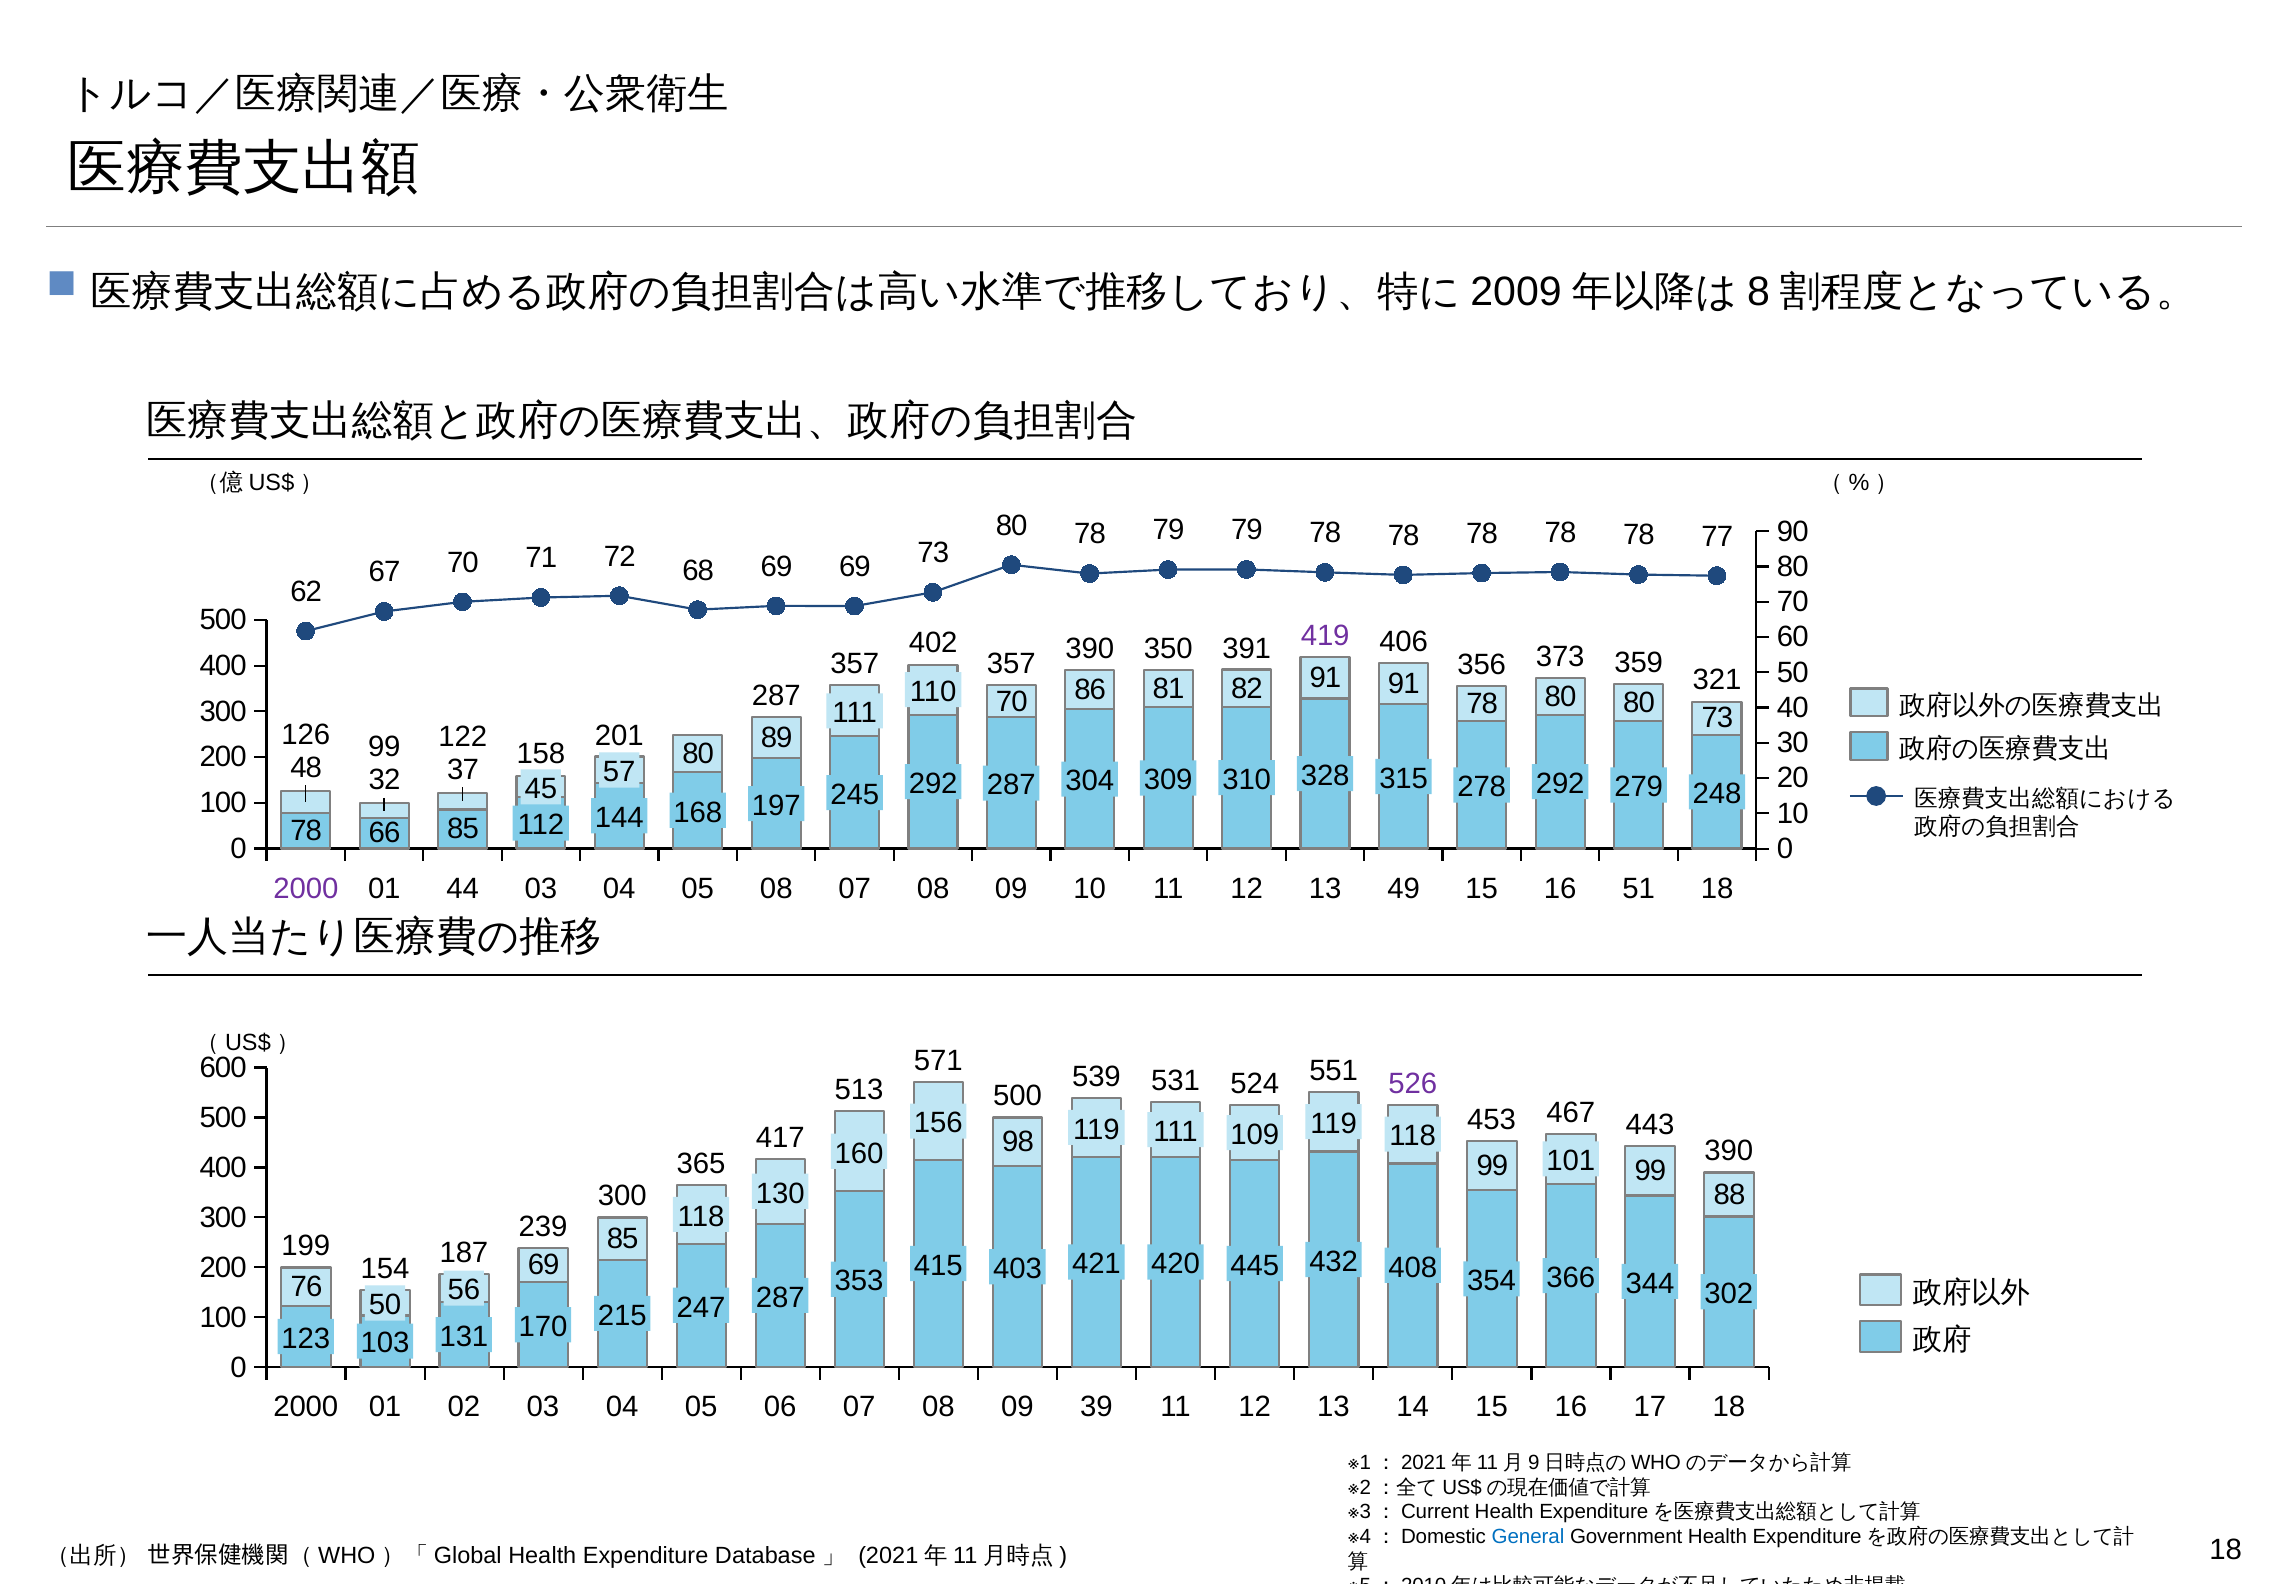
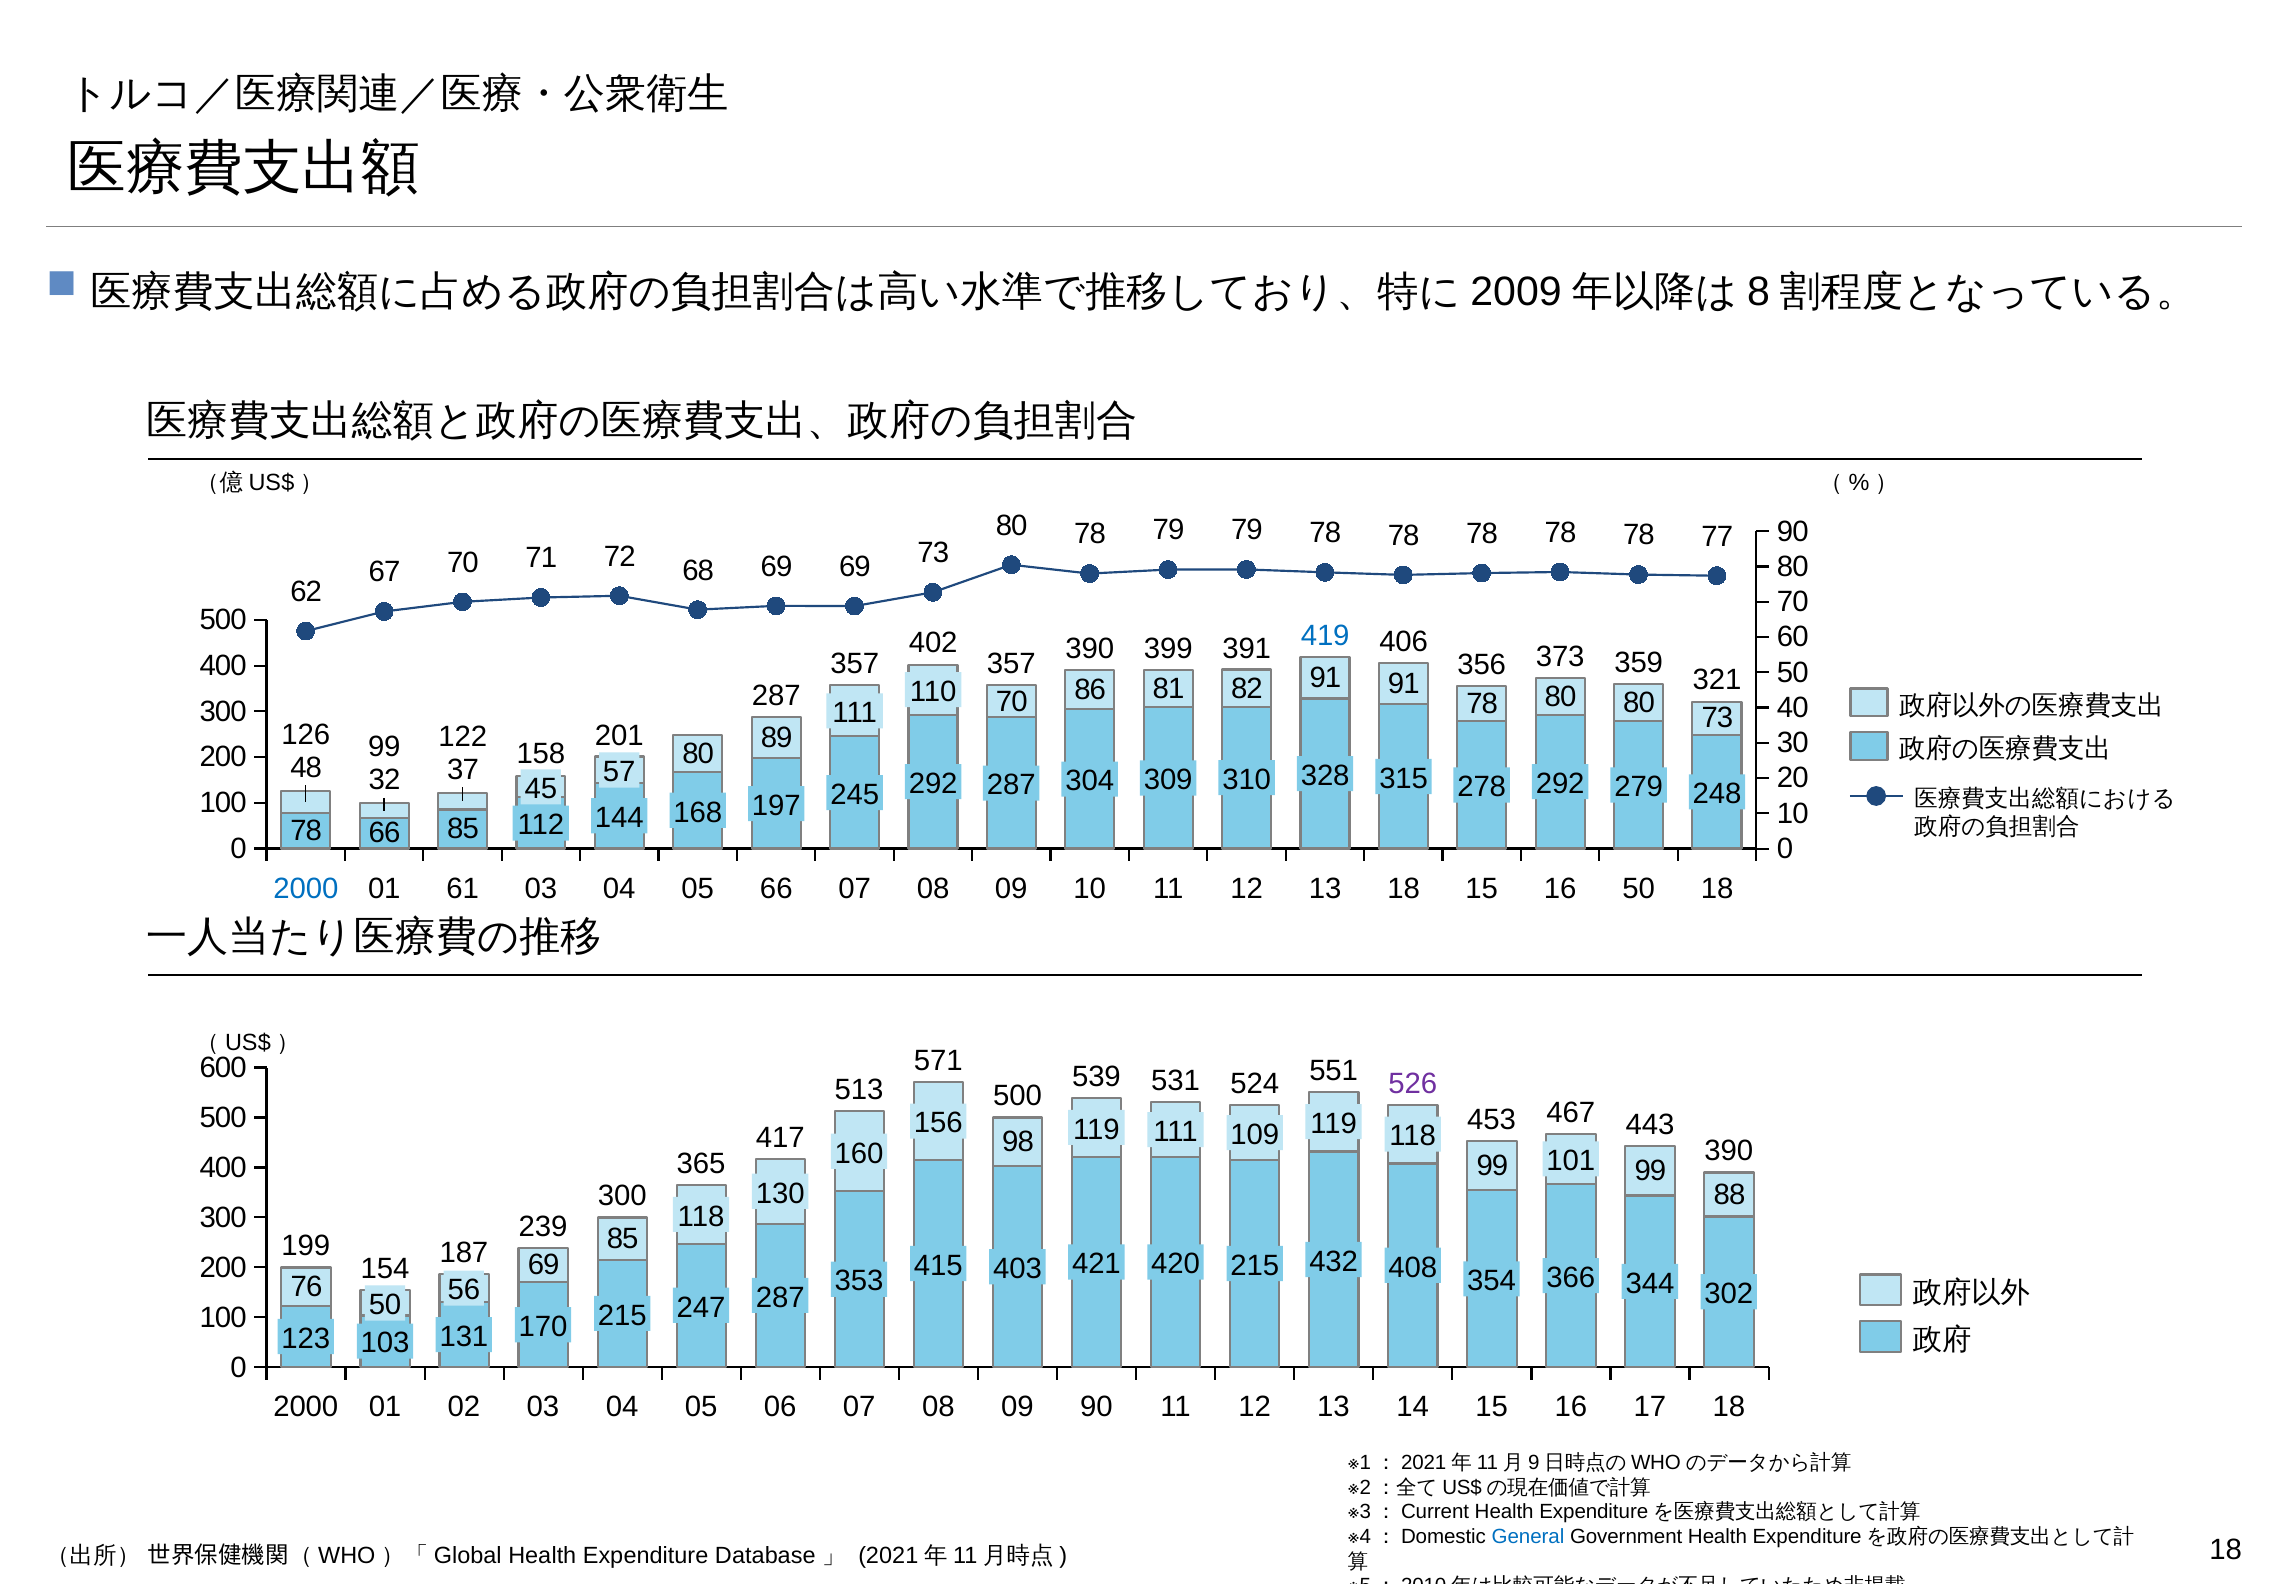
350: 350 -> 399
419 colour: purple -> blue
2000 at (306, 888) colour: purple -> blue
44: 44 -> 61
03 08: 08 -> 66
13 49: 49 -> 18
04 51: 51 -> 50
420 445: 445 -> 215
09 39: 39 -> 90
